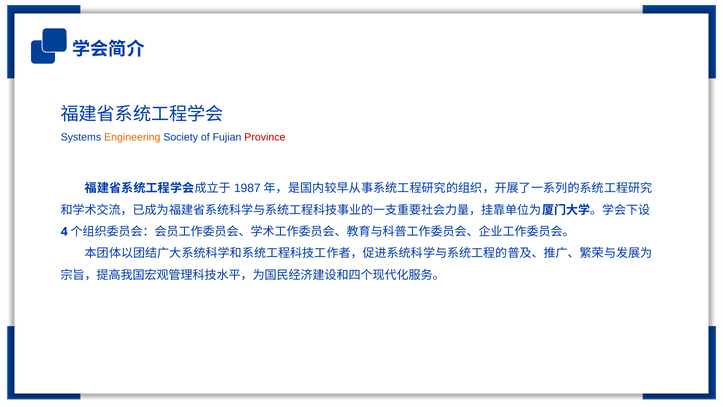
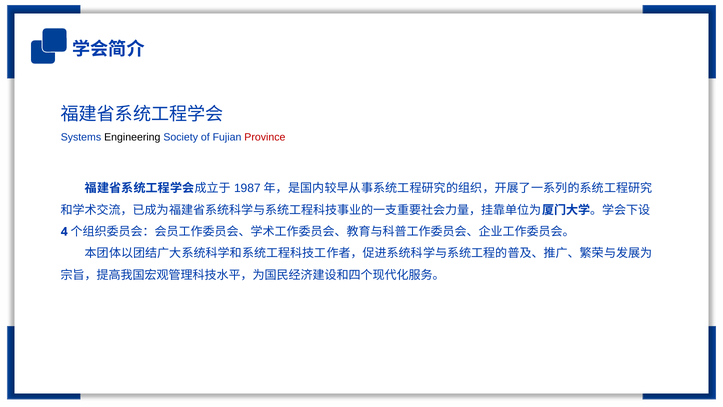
Engineering colour: orange -> black
